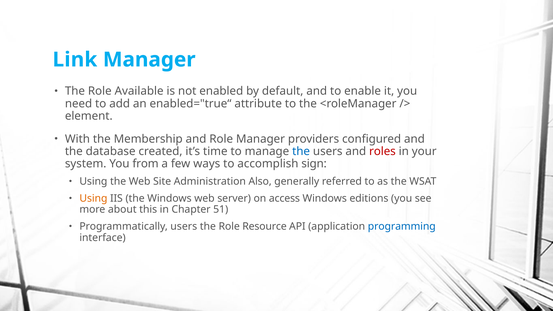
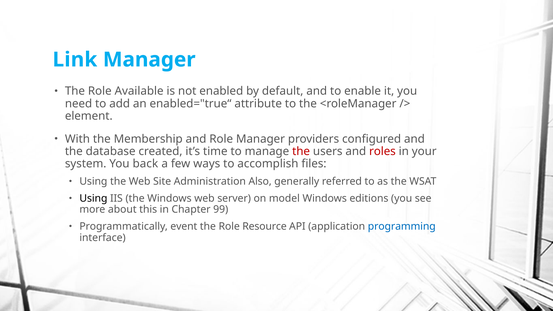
the at (301, 151) colour: blue -> red
from: from -> back
sign: sign -> files
Using at (93, 198) colour: orange -> black
access: access -> model
51: 51 -> 99
Programmatically users: users -> event
